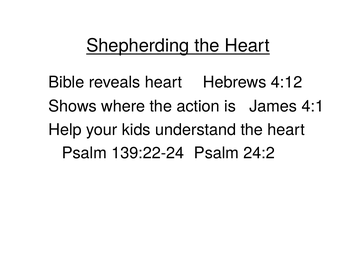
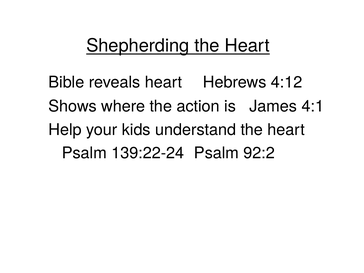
24:2: 24:2 -> 92:2
